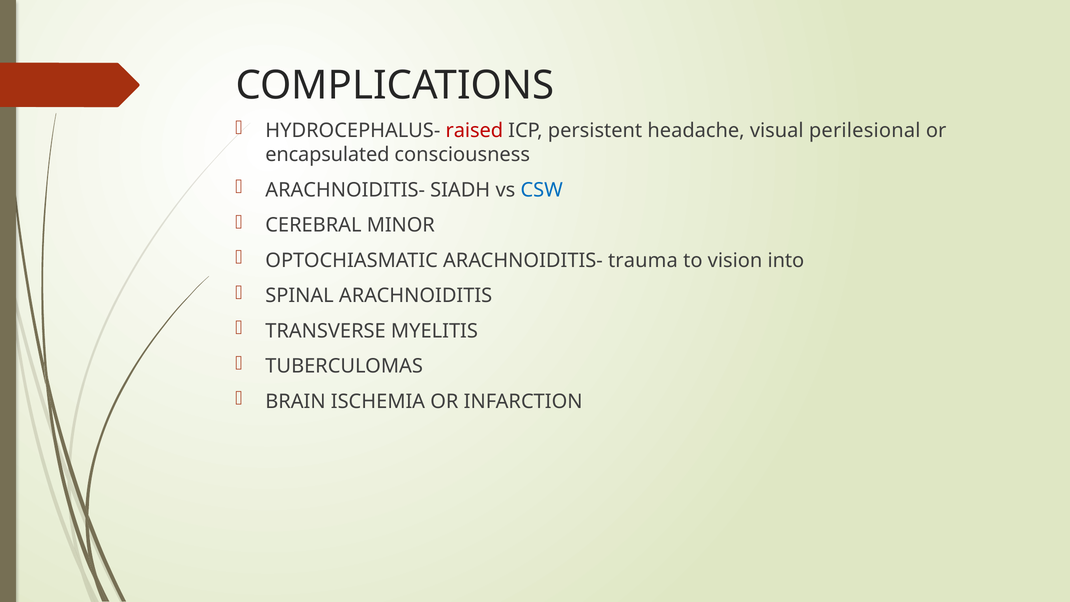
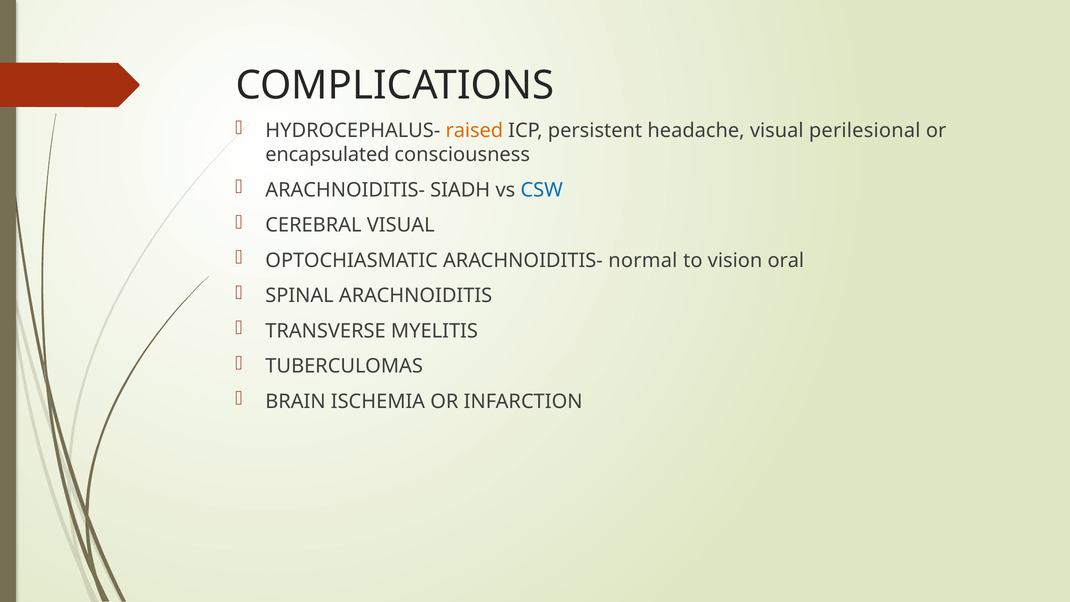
raised colour: red -> orange
CEREBRAL MINOR: MINOR -> VISUAL
trauma: trauma -> normal
into: into -> oral
